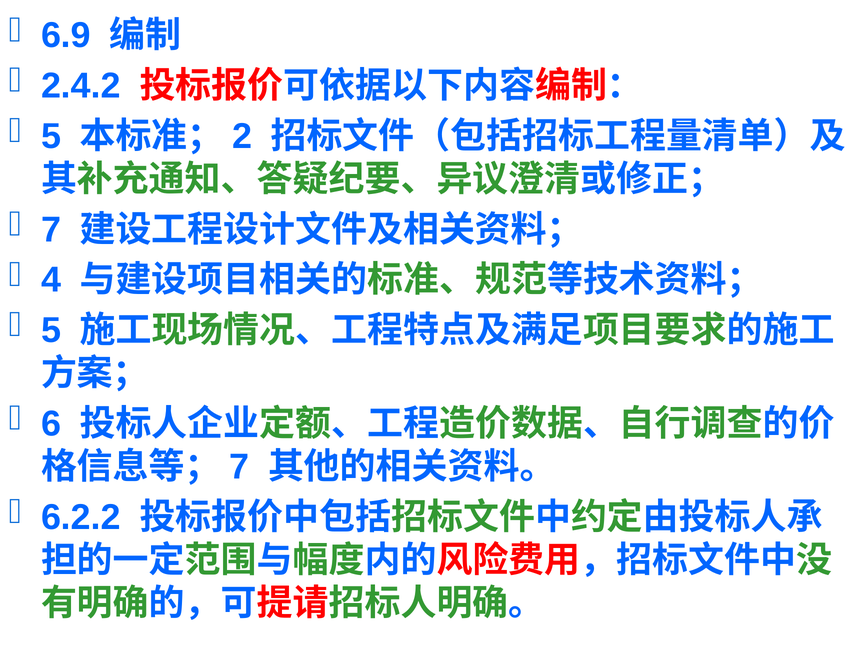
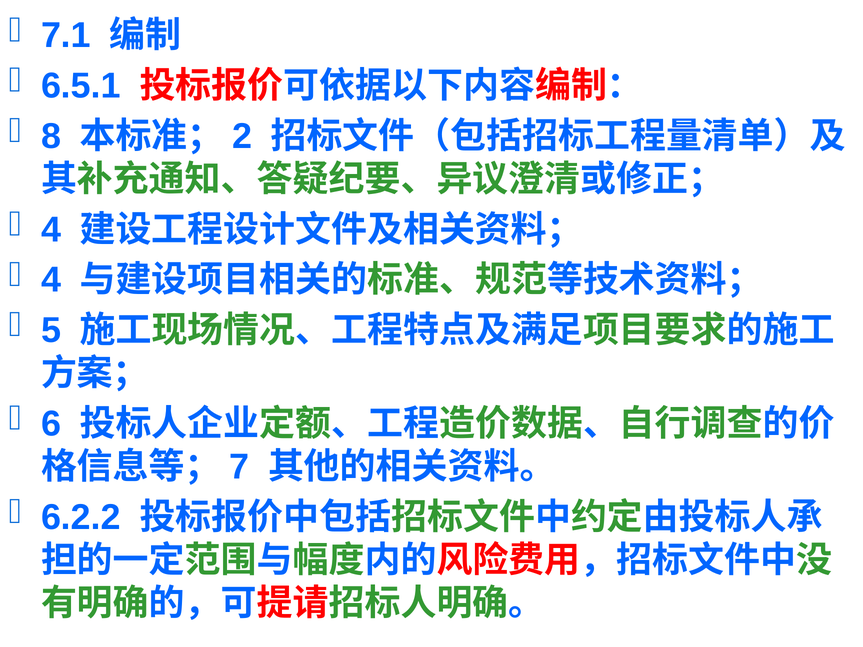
6.9: 6.9 -> 7.1
2.4.2: 2.4.2 -> 6.5.1
5 at (51, 136): 5 -> 8
7 at (51, 230): 7 -> 4
